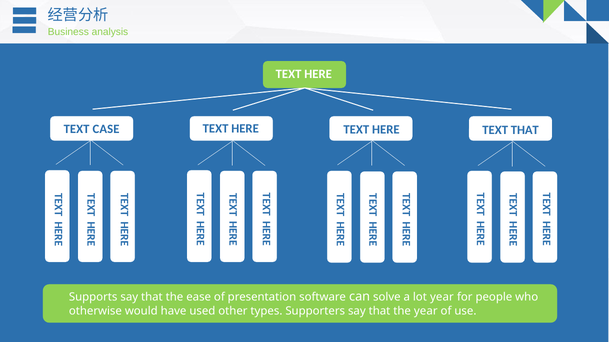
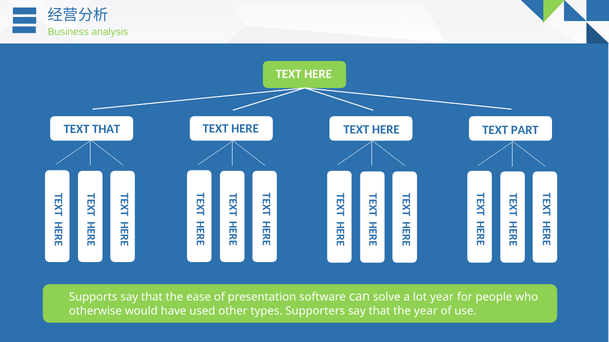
TEXT THAT: THAT -> PART
TEXT CASE: CASE -> THAT
